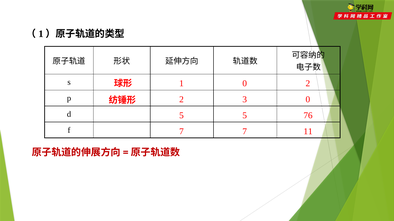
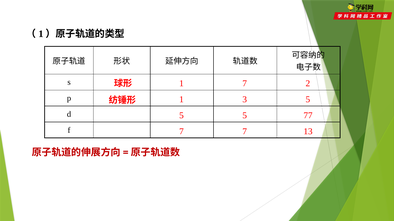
1 0: 0 -> 7
2 at (181, 100): 2 -> 1
3 0: 0 -> 5
76: 76 -> 77
11: 11 -> 13
